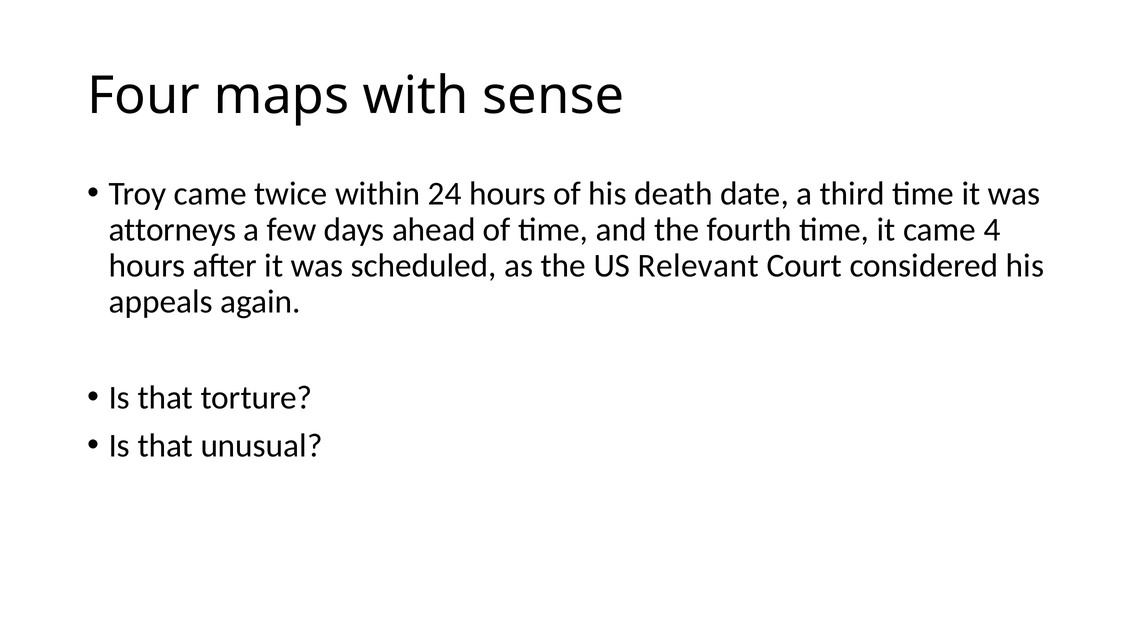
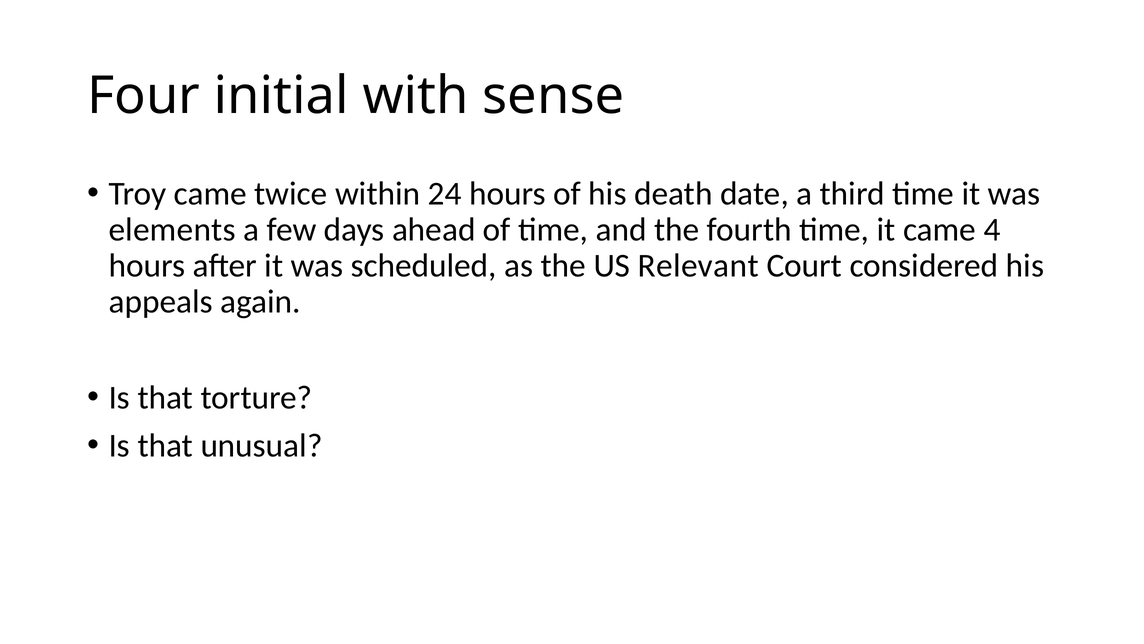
maps: maps -> initial
attorneys: attorneys -> elements
